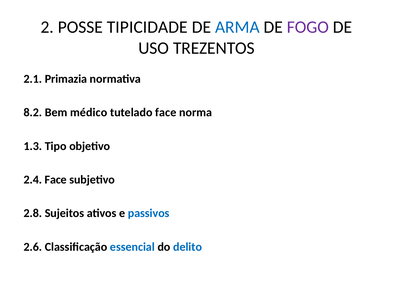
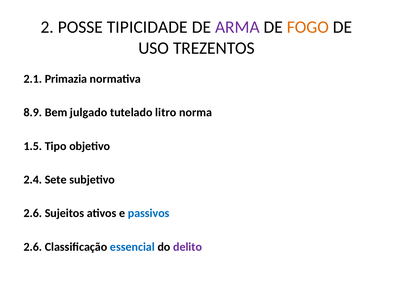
ARMA colour: blue -> purple
FOGO colour: purple -> orange
8.2: 8.2 -> 8.9
médico: médico -> julgado
tutelado face: face -> litro
1.3: 1.3 -> 1.5
2.4 Face: Face -> Sete
2.8 at (33, 213): 2.8 -> 2.6
delito colour: blue -> purple
